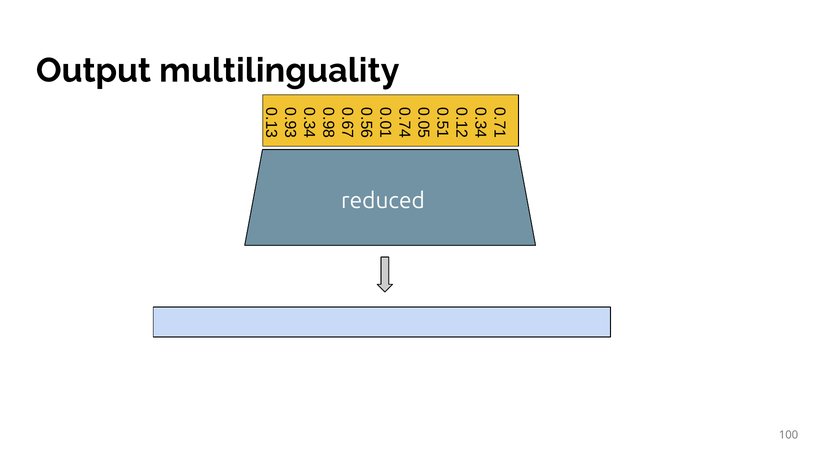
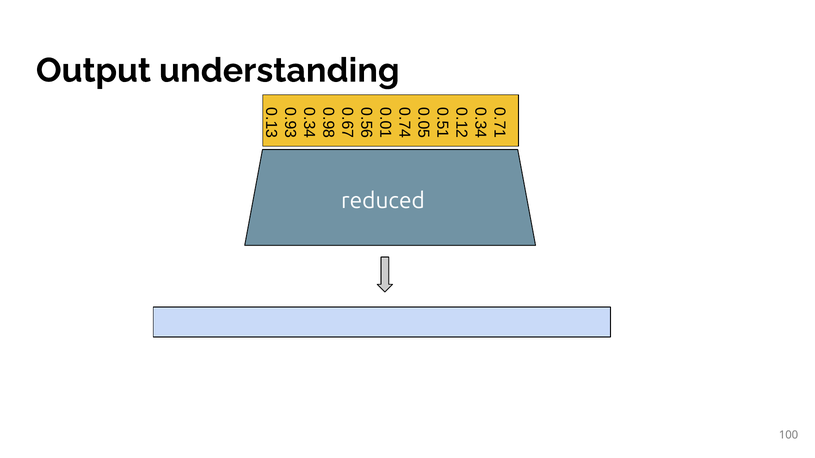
multilinguality: multilinguality -> understanding
